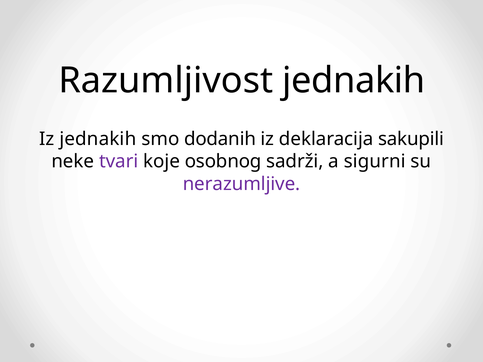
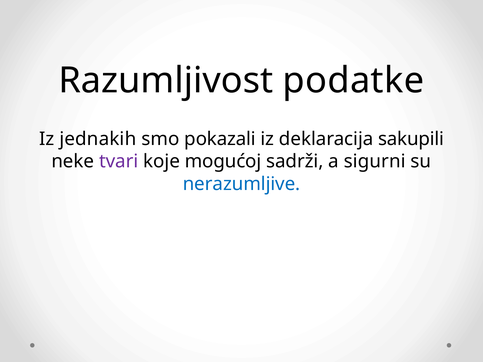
Razumljivost jednakih: jednakih -> podatke
dodanih: dodanih -> pokazali
osobnog: osobnog -> mogućoj
nerazumljive colour: purple -> blue
